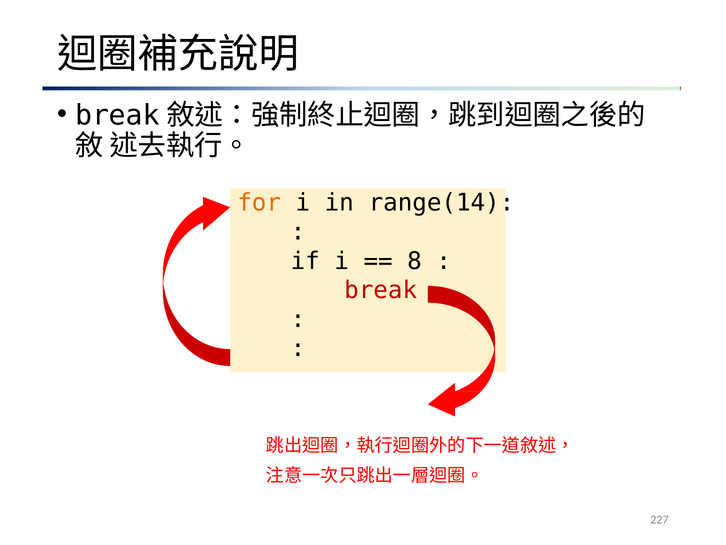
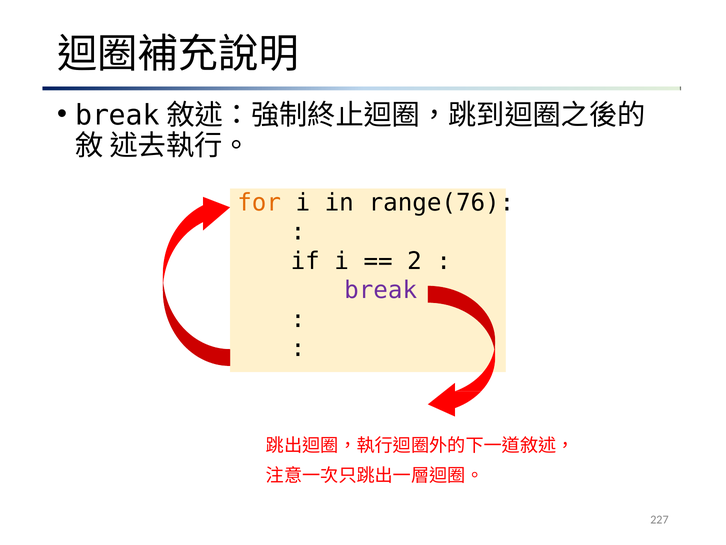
range(14: range(14 -> range(76
8: 8 -> 2
break colour: red -> purple
